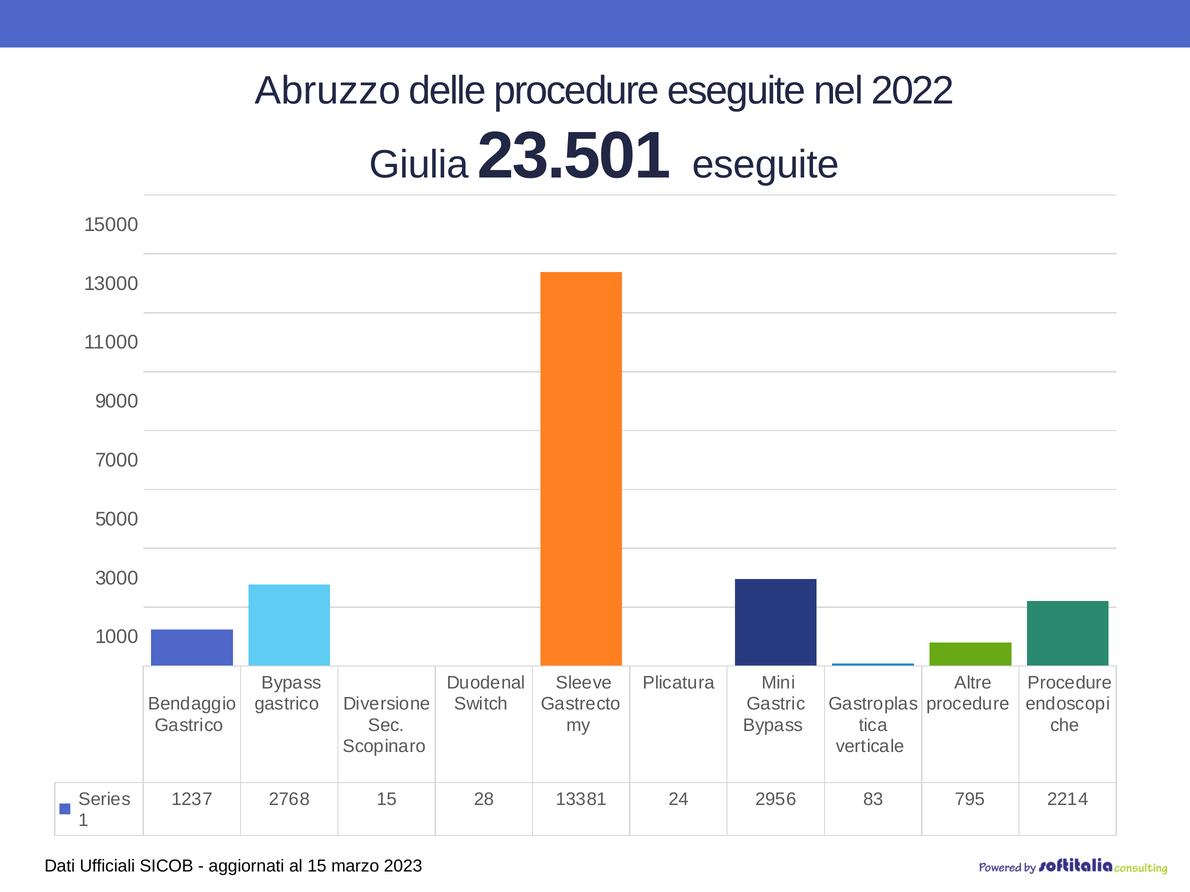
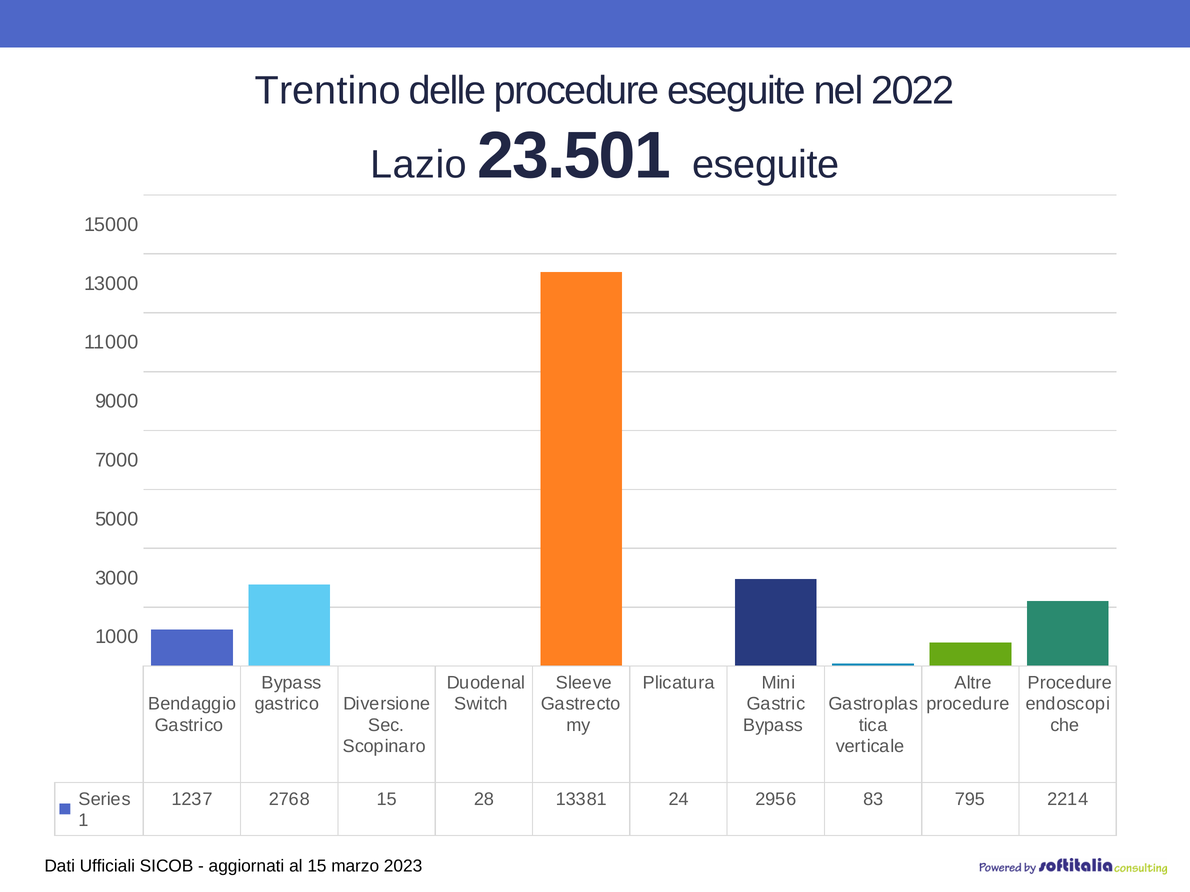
Abruzzo: Abruzzo -> Trentino
Giulia: Giulia -> Lazio
